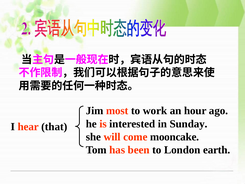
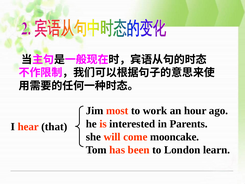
Sunday: Sunday -> Parents
earth: earth -> learn
